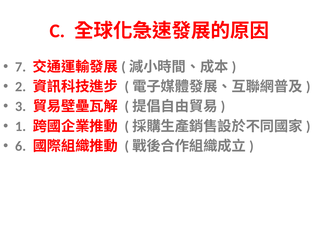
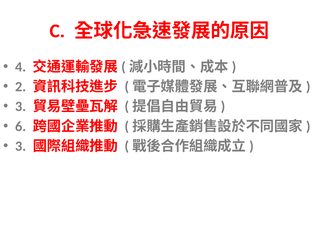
7: 7 -> 4
1: 1 -> 6
6 at (21, 146): 6 -> 3
